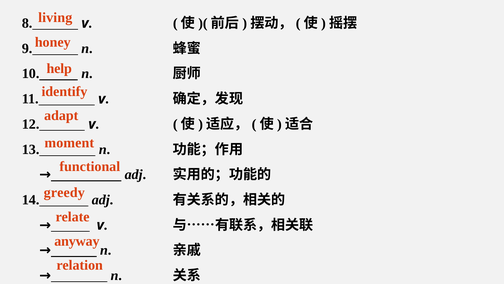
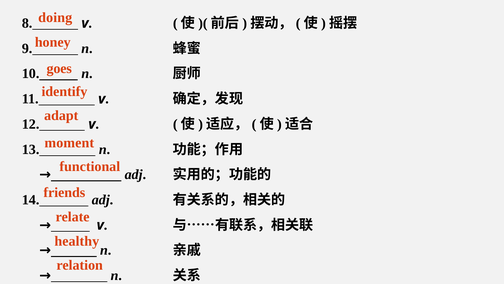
living: living -> doing
help: help -> goes
greedy: greedy -> friends
anyway: anyway -> healthy
